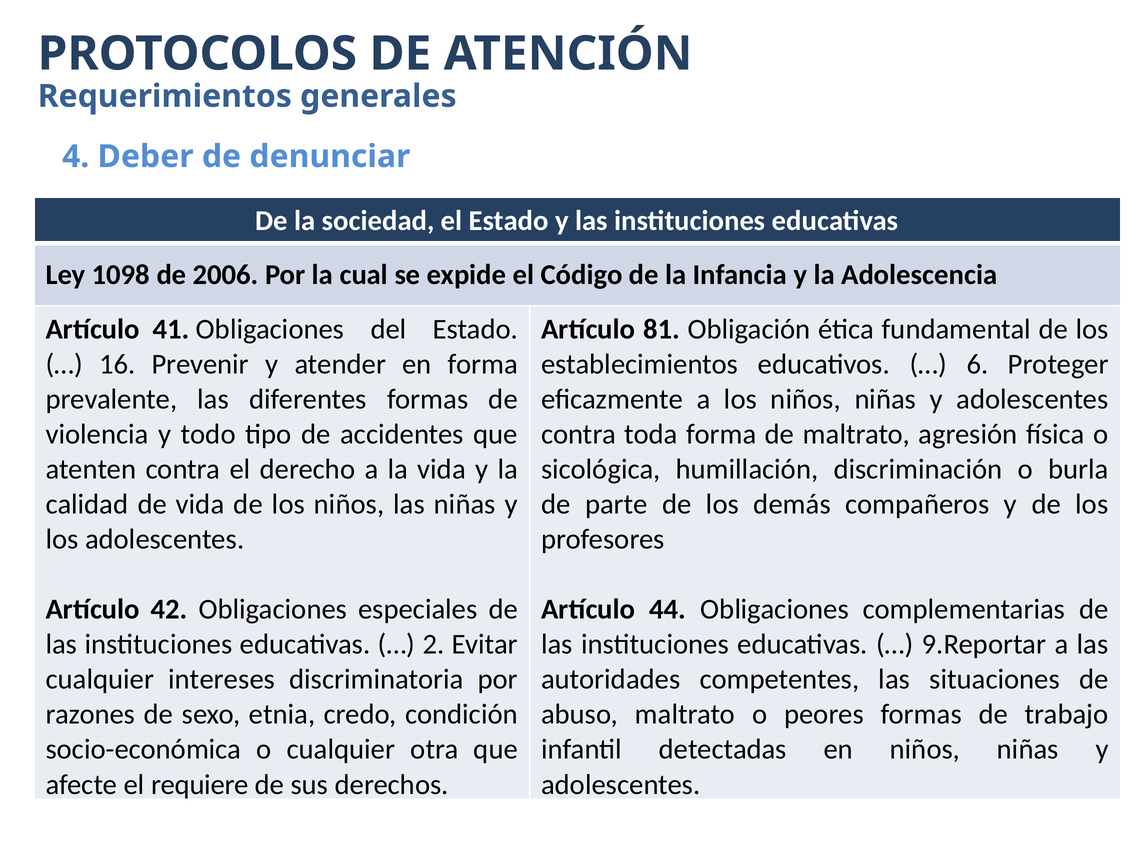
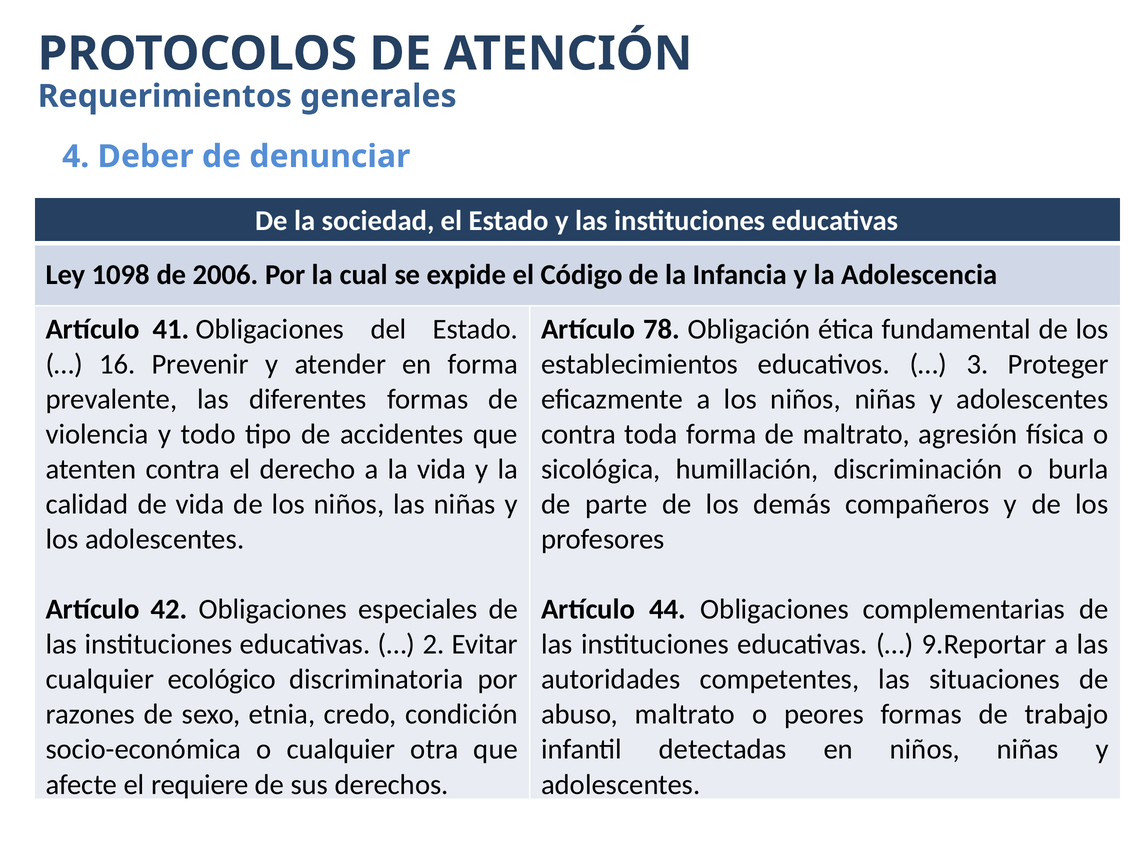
81: 81 -> 78
6: 6 -> 3
intereses: intereses -> ecológico
